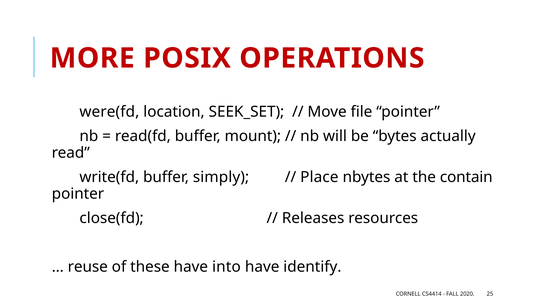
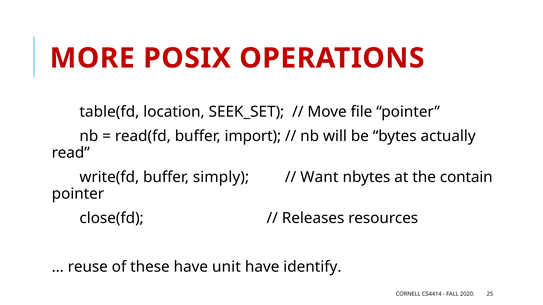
were(fd: were(fd -> table(fd
mount: mount -> import
Place: Place -> Want
into: into -> unit
